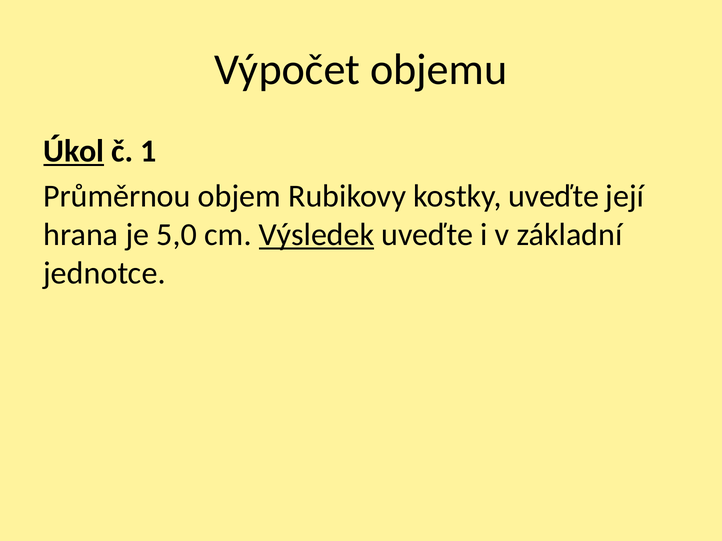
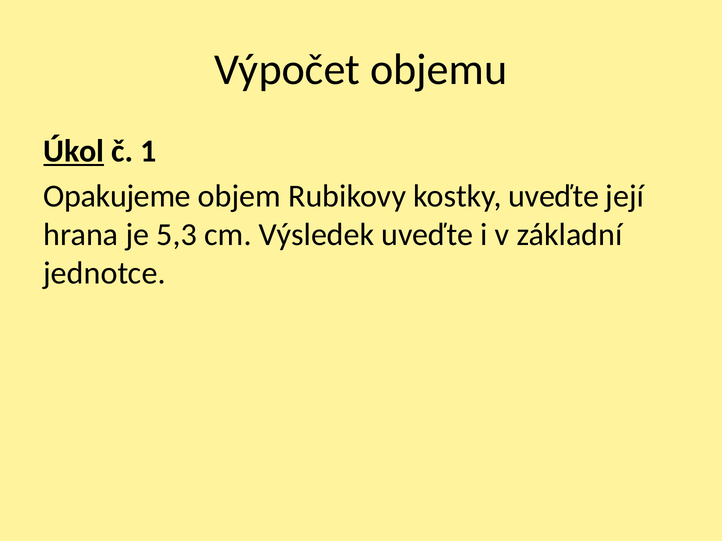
Průměrnou: Průměrnou -> Opakujeme
5,0: 5,0 -> 5,3
Výsledek underline: present -> none
